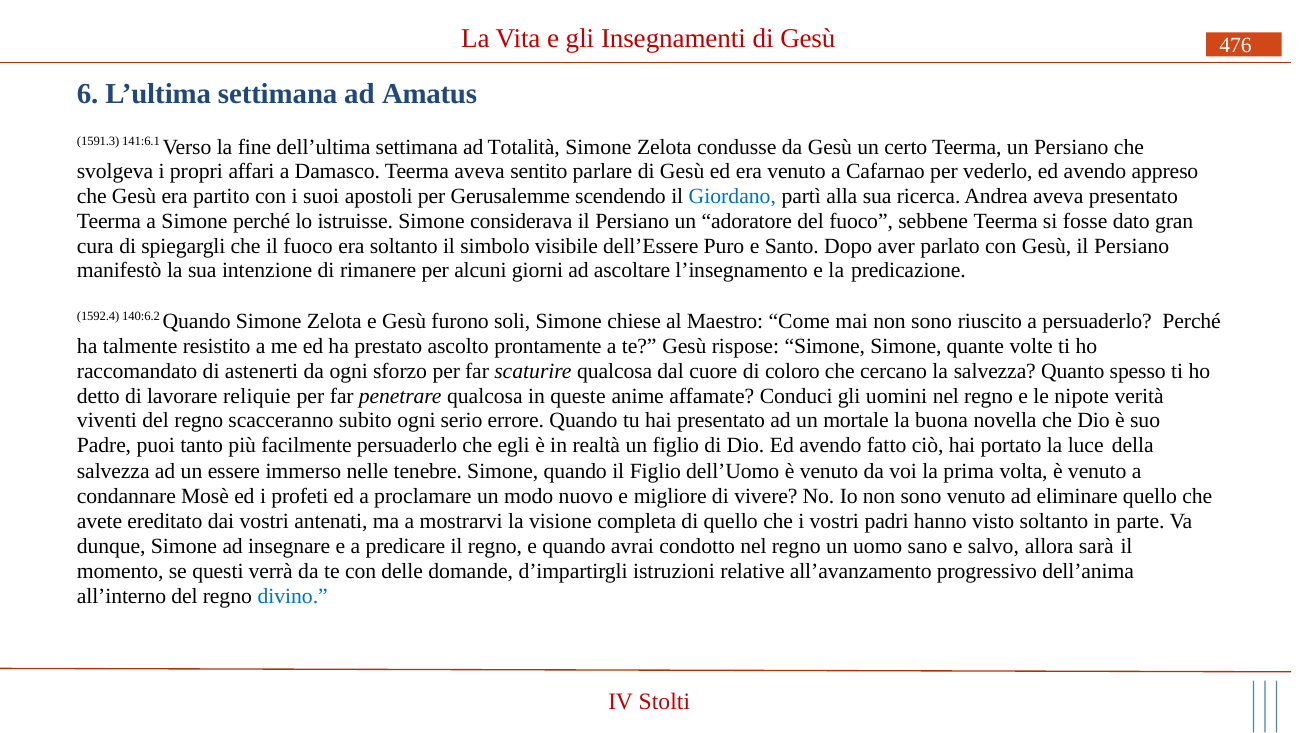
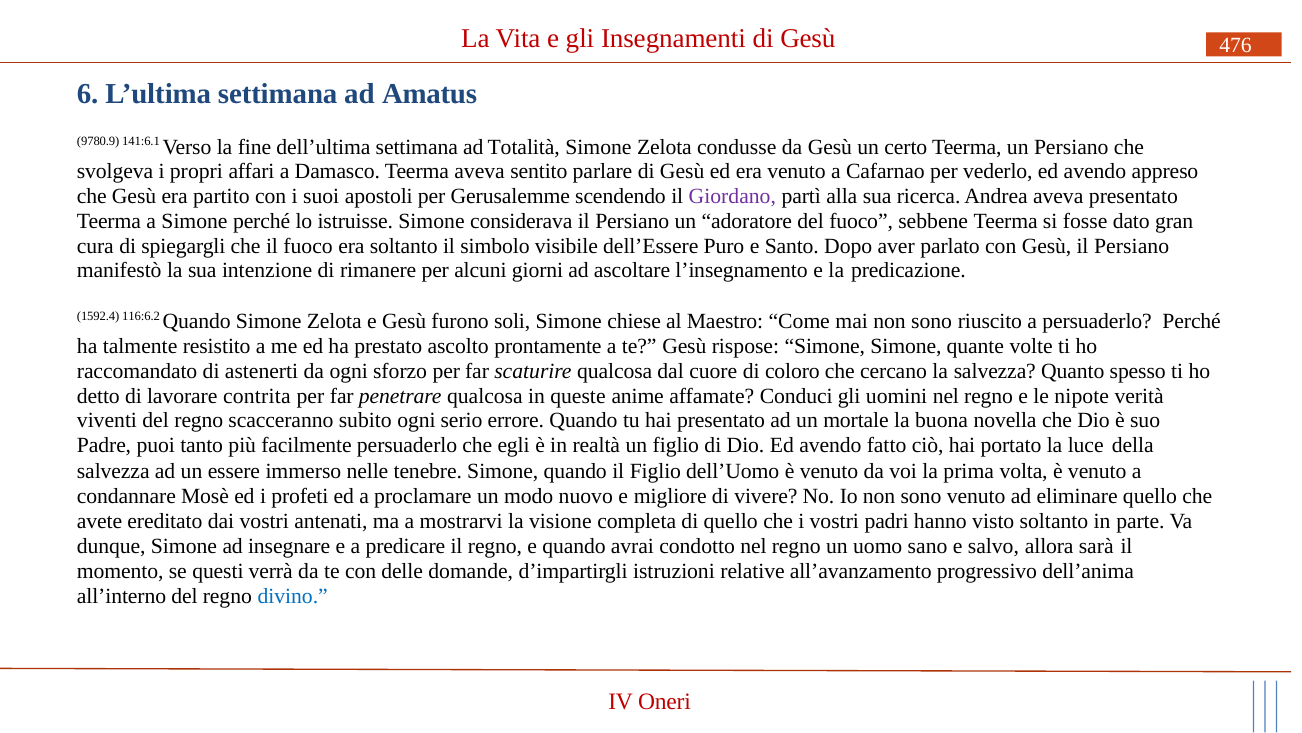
1591.3: 1591.3 -> 9780.9
Giordano colour: blue -> purple
140:6.2: 140:6.2 -> 116:6.2
reliquie: reliquie -> contrita
Stolti: Stolti -> Oneri
